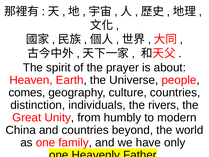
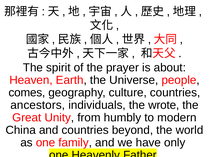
distinction: distinction -> ancestors
rivers: rivers -> wrote
